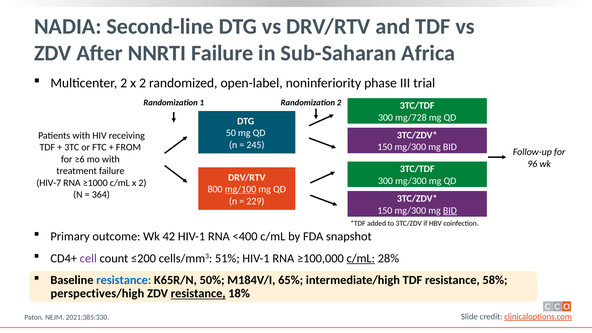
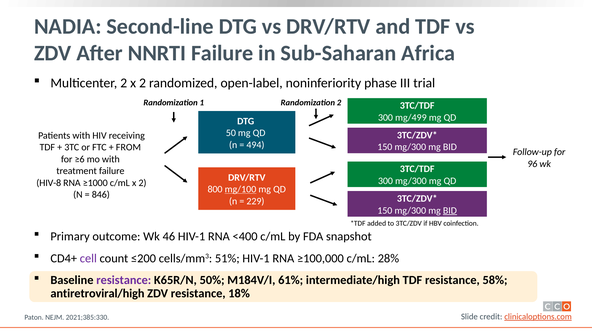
mg/728: mg/728 -> mg/499
245: 245 -> 494
HIV-7: HIV-7 -> HIV-8
364: 364 -> 846
42: 42 -> 46
c/mL at (361, 258) underline: present -> none
resistance at (124, 280) colour: blue -> purple
65%: 65% -> 61%
perspectives/high: perspectives/high -> antiretroviral/high
resistance at (198, 294) underline: present -> none
